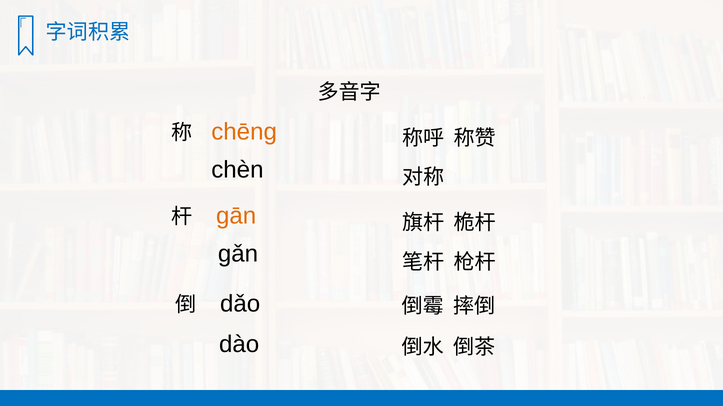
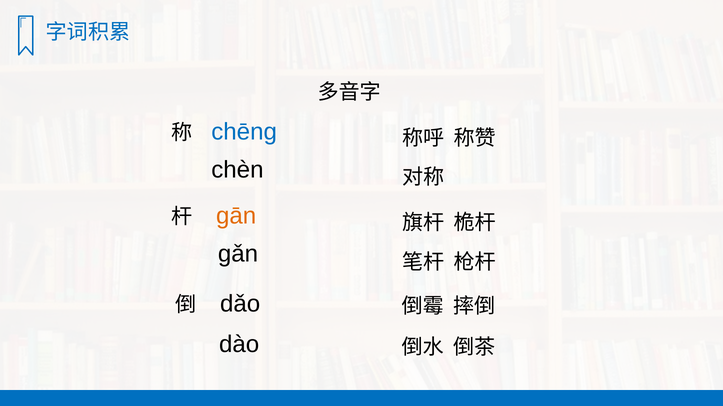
chēng colour: orange -> blue
